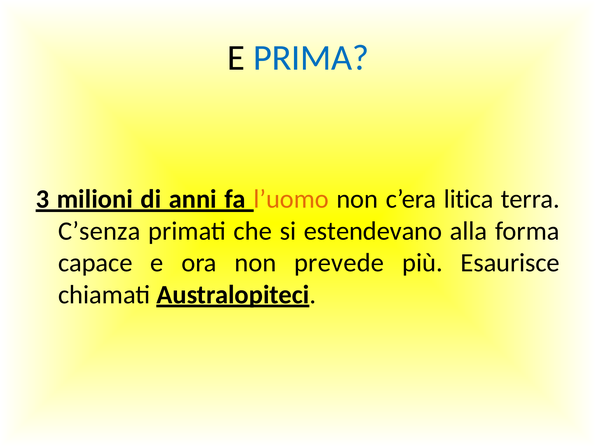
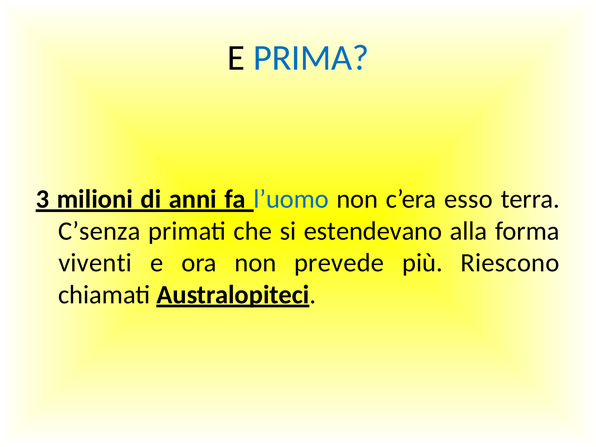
l’uomo colour: orange -> blue
litica: litica -> esso
capace: capace -> viventi
Esaurisce: Esaurisce -> Riescono
